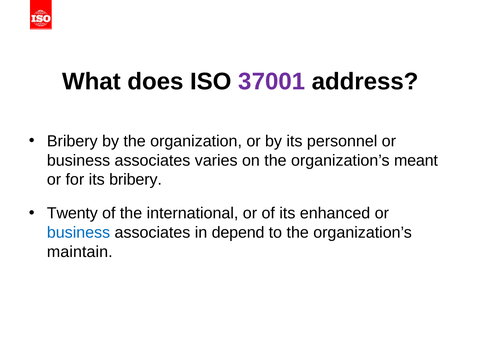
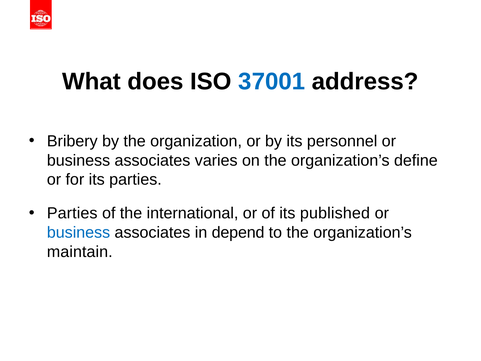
37001 colour: purple -> blue
meant: meant -> define
its bribery: bribery -> parties
Twenty at (72, 213): Twenty -> Parties
enhanced: enhanced -> published
